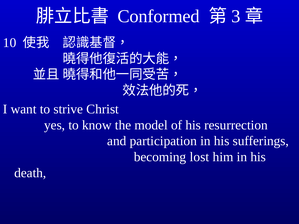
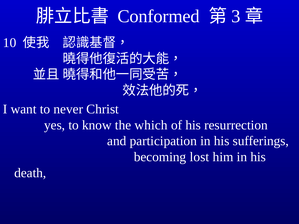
strive: strive -> never
model: model -> which
